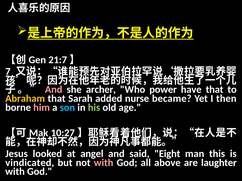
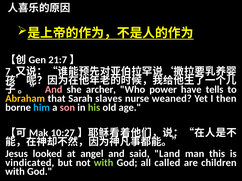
have that: that -> tells
added: added -> slaves
became: became -> weaned
him colour: pink -> light blue
son colour: light blue -> pink
Eight: Eight -> Land
with at (104, 163) colour: pink -> light green
above: above -> called
laughter: laughter -> children
